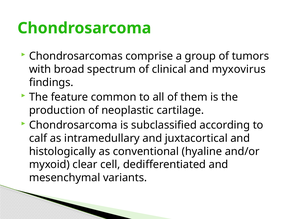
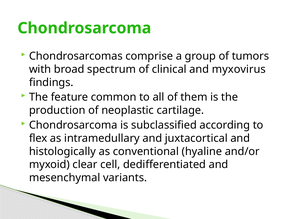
calf: calf -> flex
